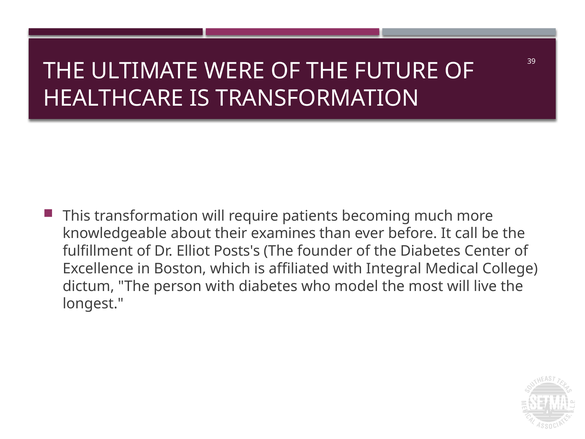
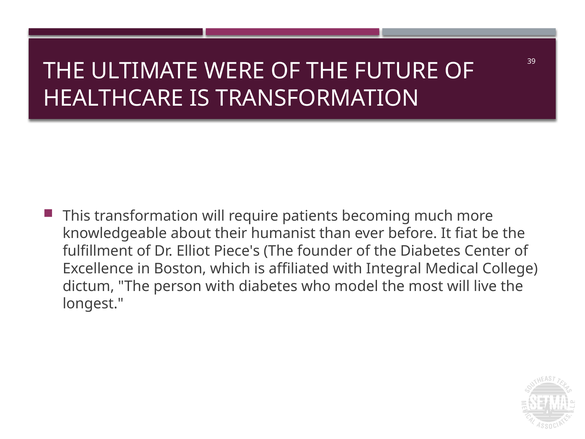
examines: examines -> humanist
call: call -> fiat
Posts's: Posts's -> Piece's
